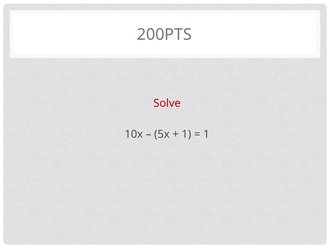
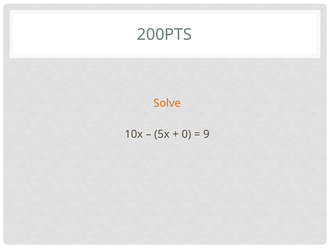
Solve colour: red -> orange
1 at (186, 134): 1 -> 0
1 at (206, 134): 1 -> 9
